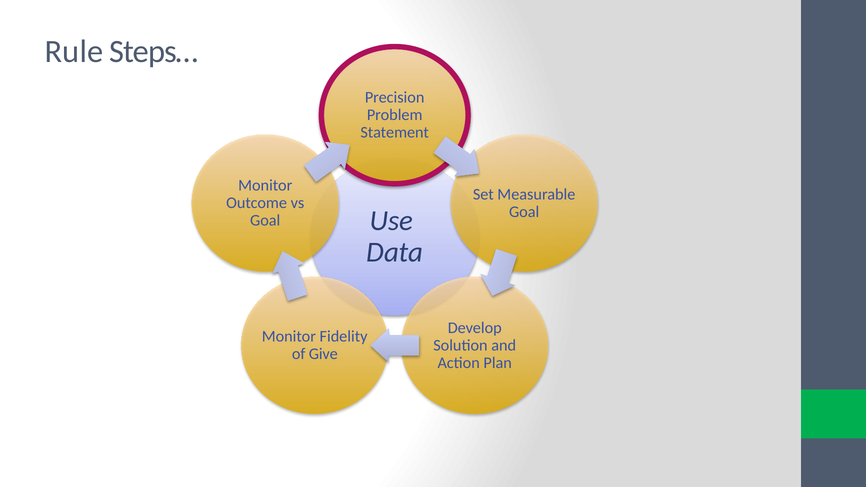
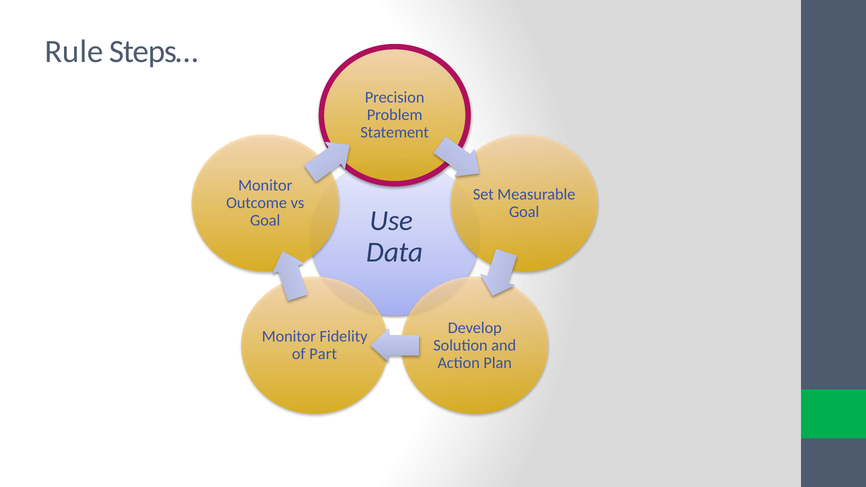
Give: Give -> Part
